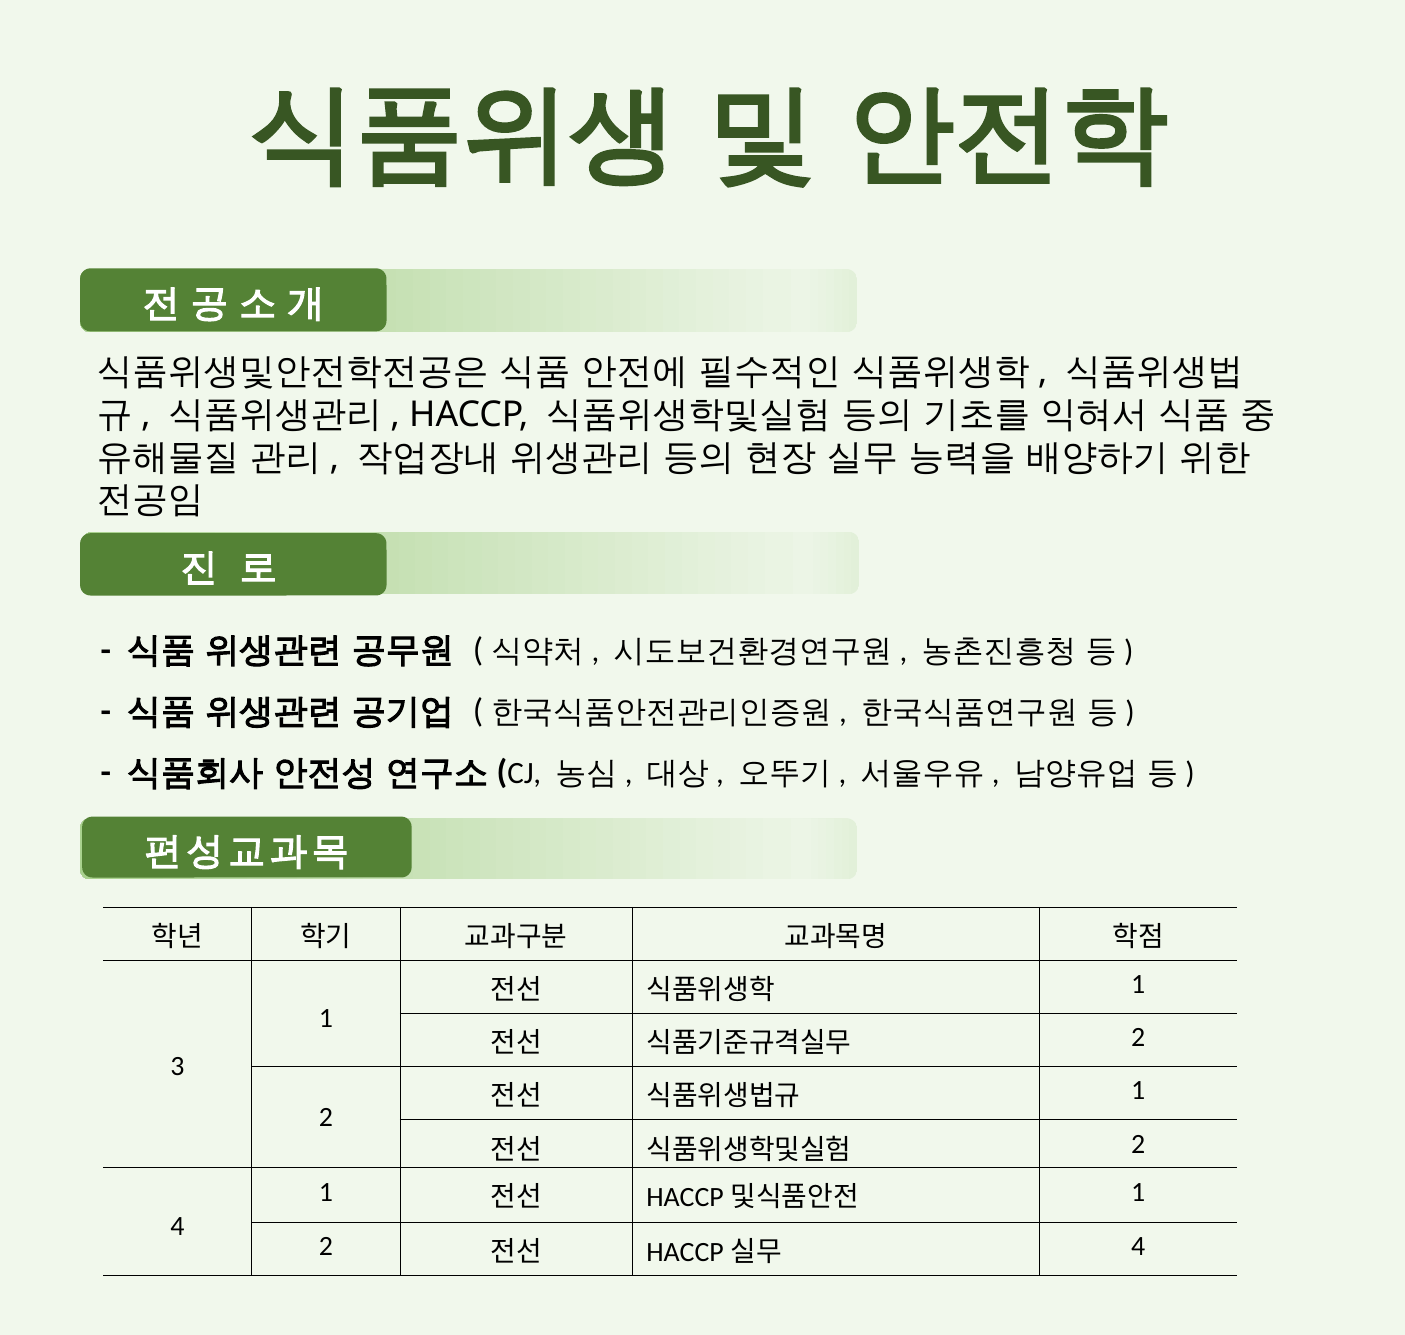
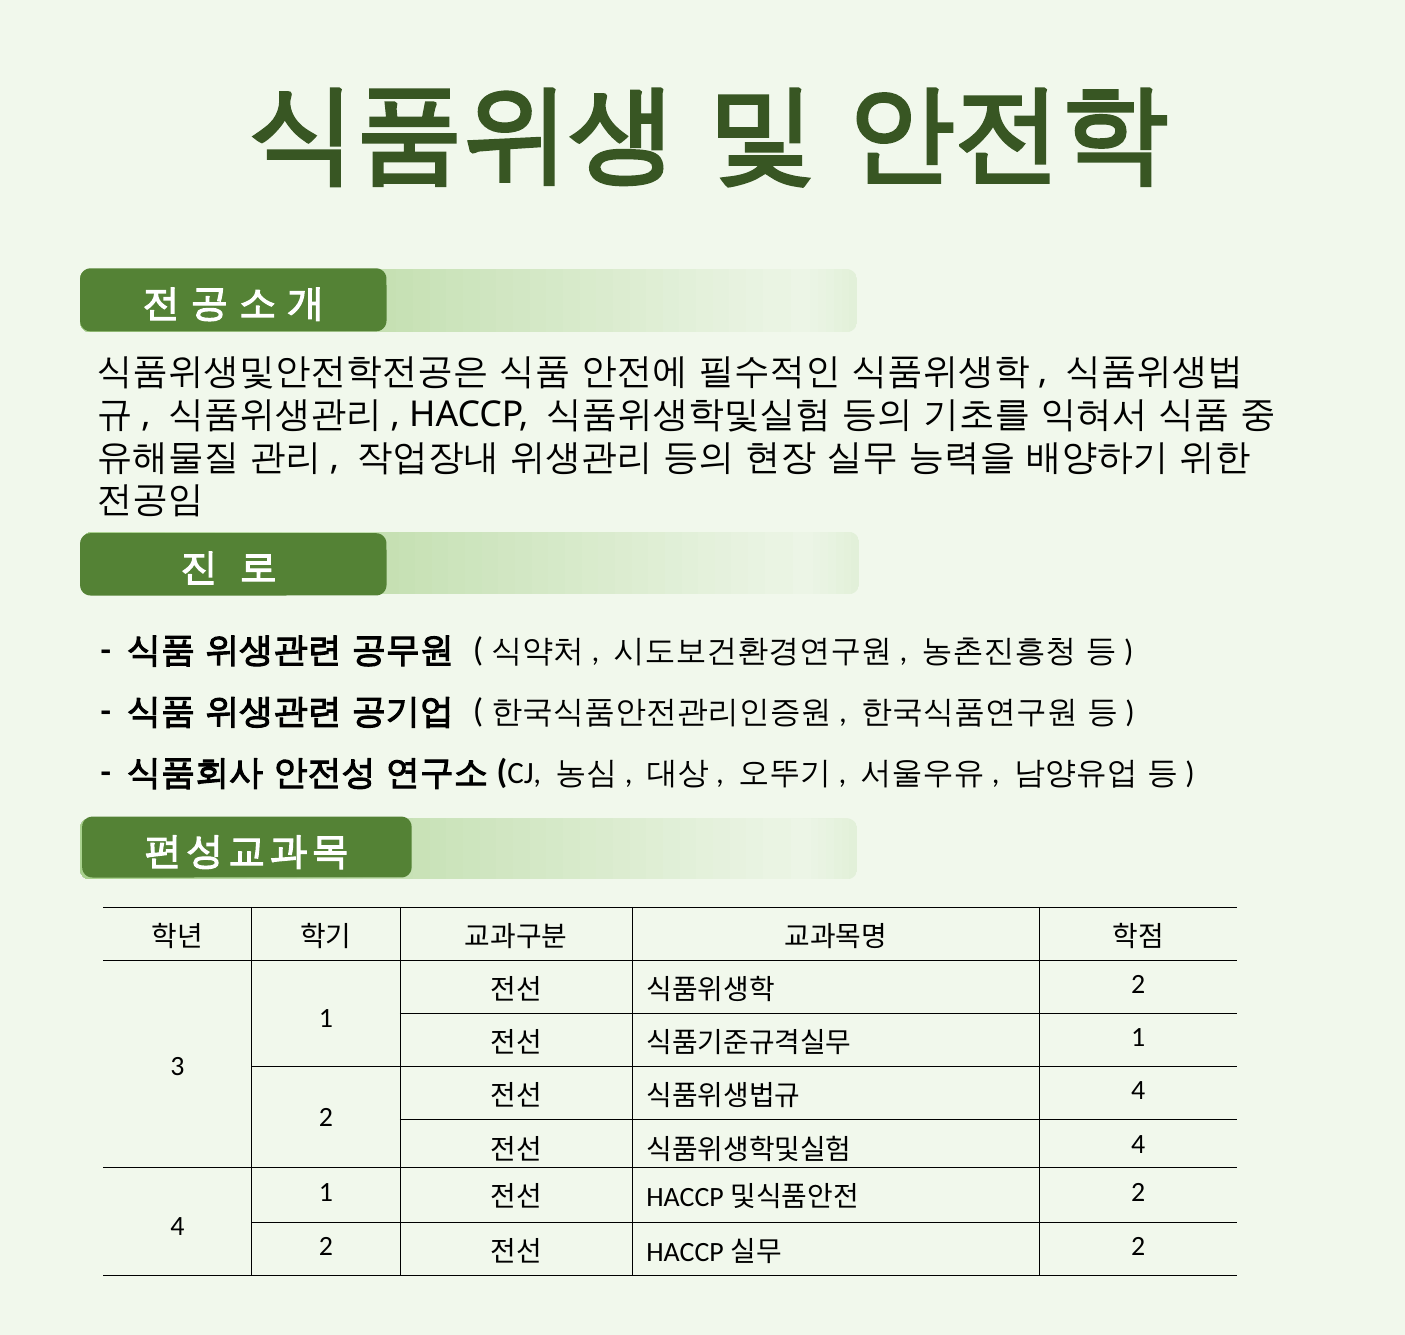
1 at (1138, 984): 1 -> 2
2 at (1138, 1037): 2 -> 1
1 at (1138, 1090): 1 -> 4
2 at (1138, 1144): 2 -> 4
1 at (1138, 1192): 1 -> 2
4 at (1138, 1246): 4 -> 2
